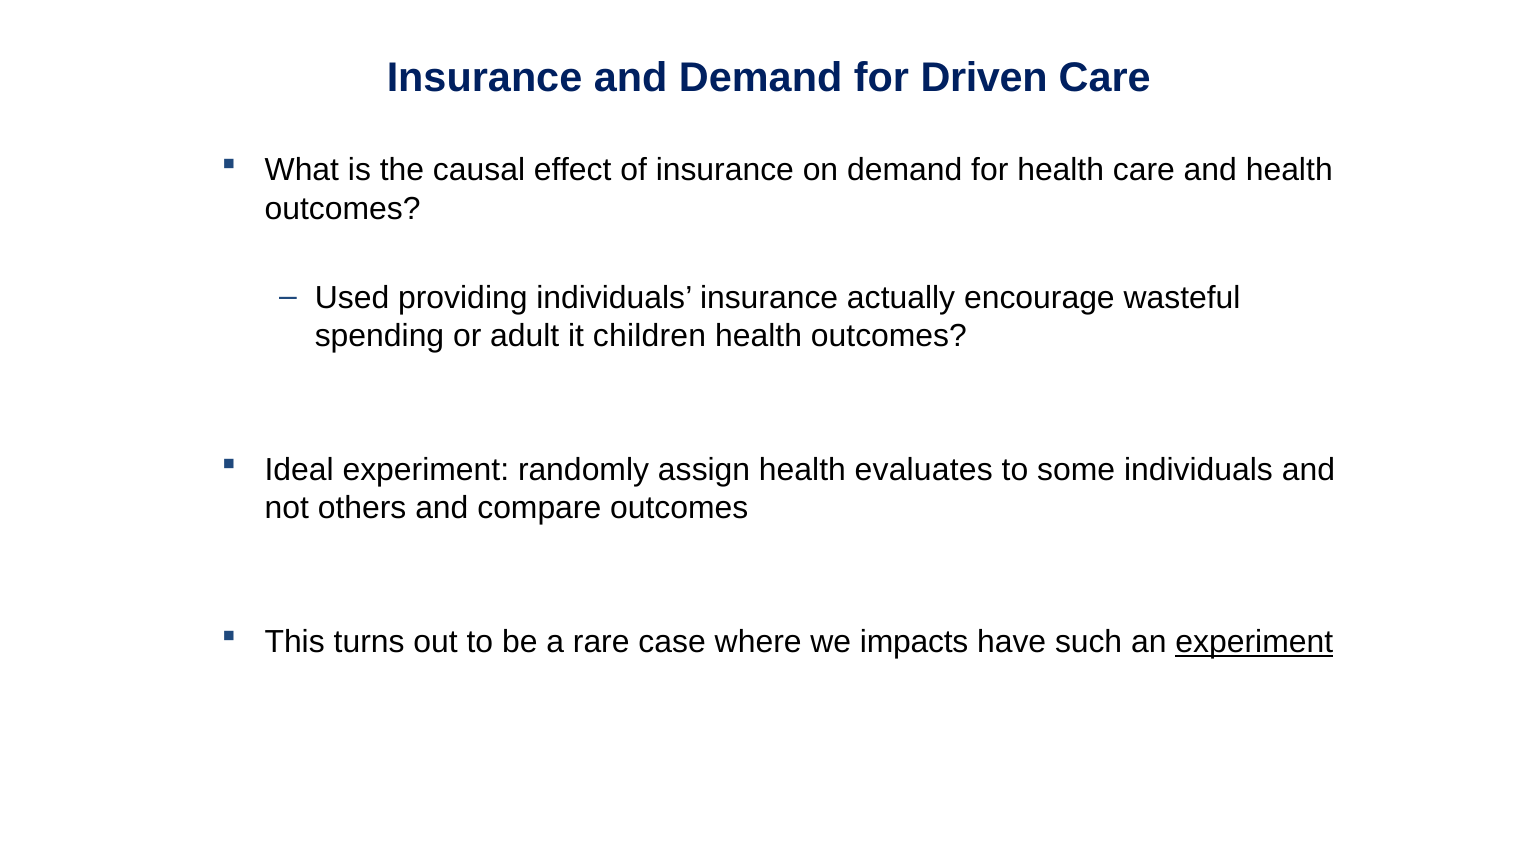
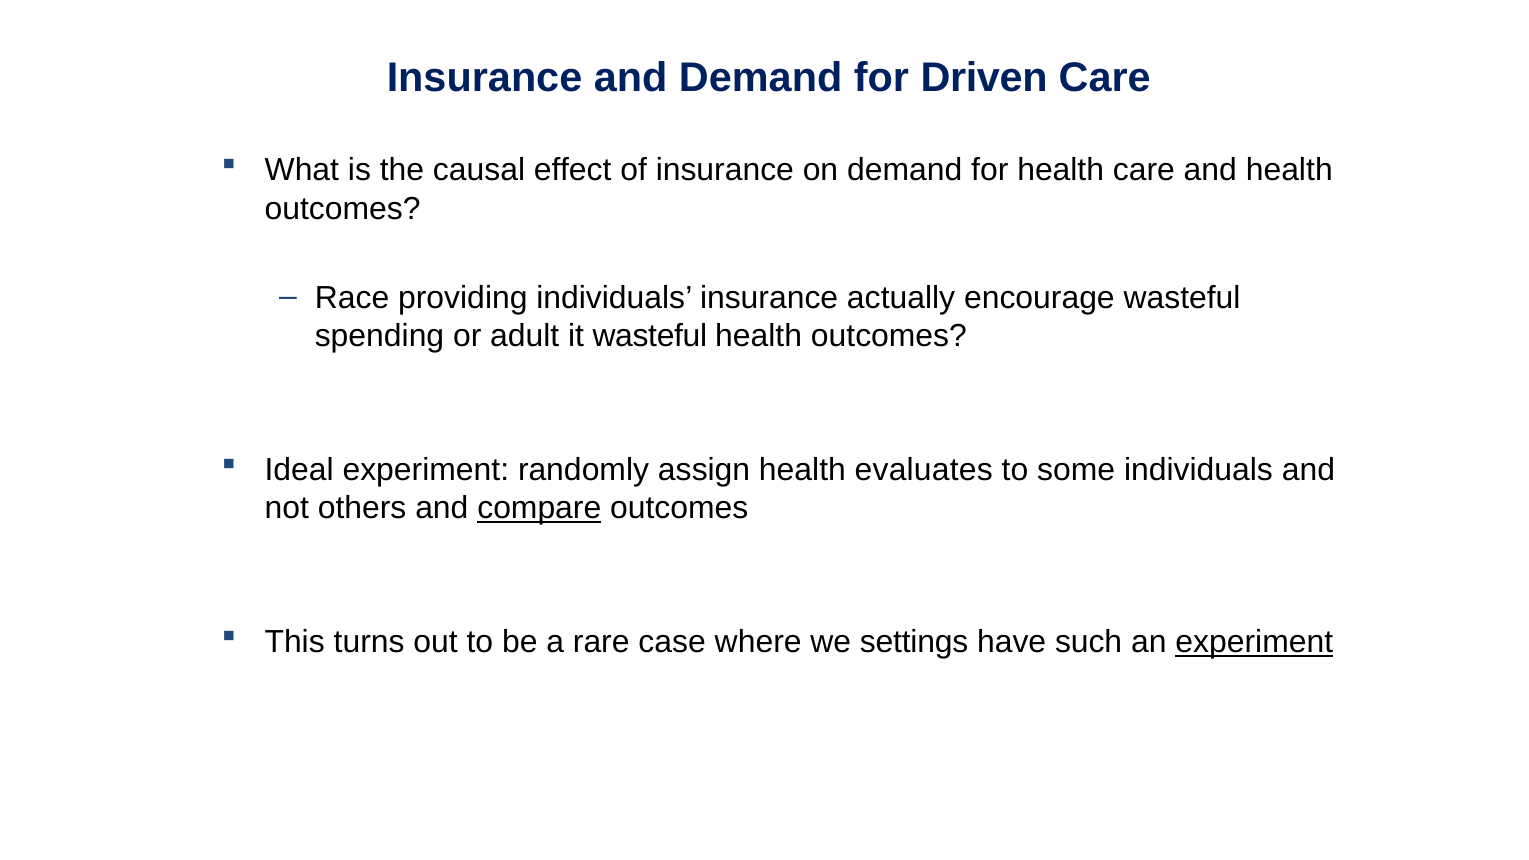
Used: Used -> Race
it children: children -> wasteful
compare underline: none -> present
impacts: impacts -> settings
